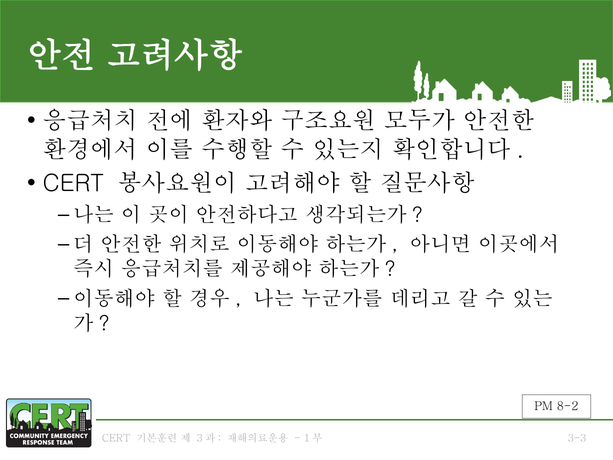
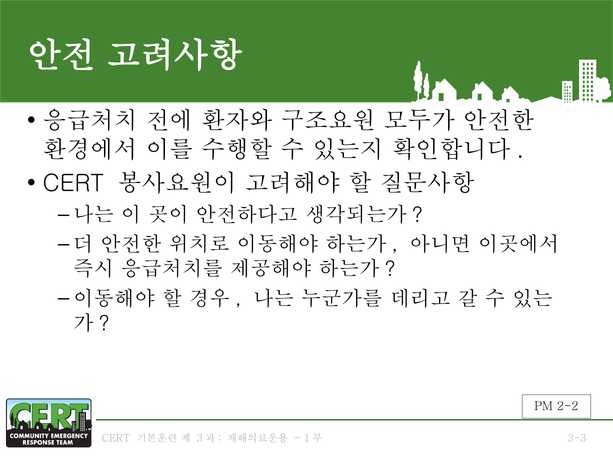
8-2: 8-2 -> 2-2
